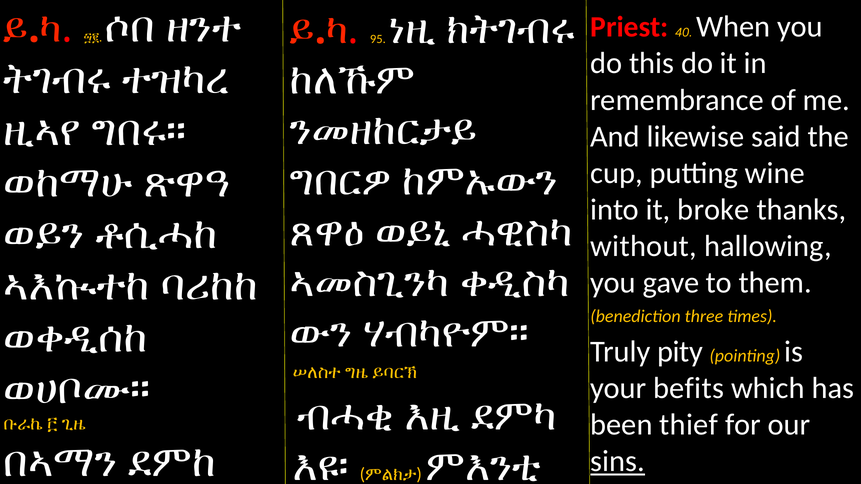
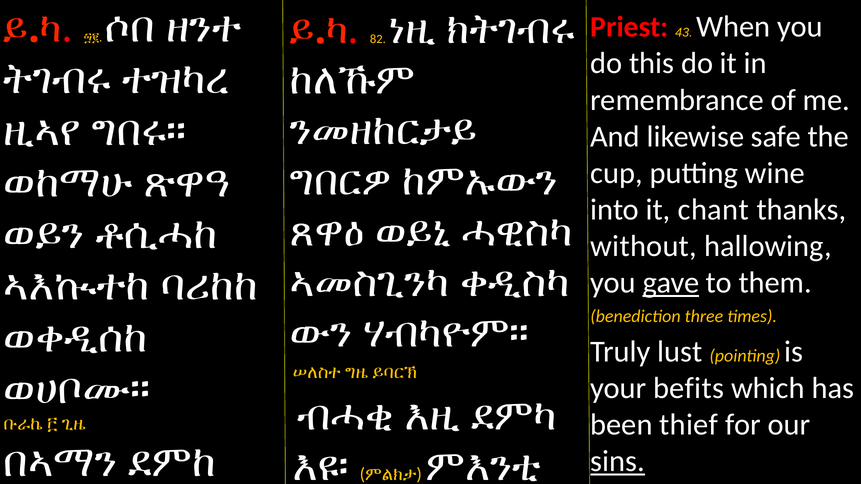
95: 95 -> 82
40: 40 -> 43
said: said -> safe
broke: broke -> chant
gave underline: none -> present
pity: pity -> lust
